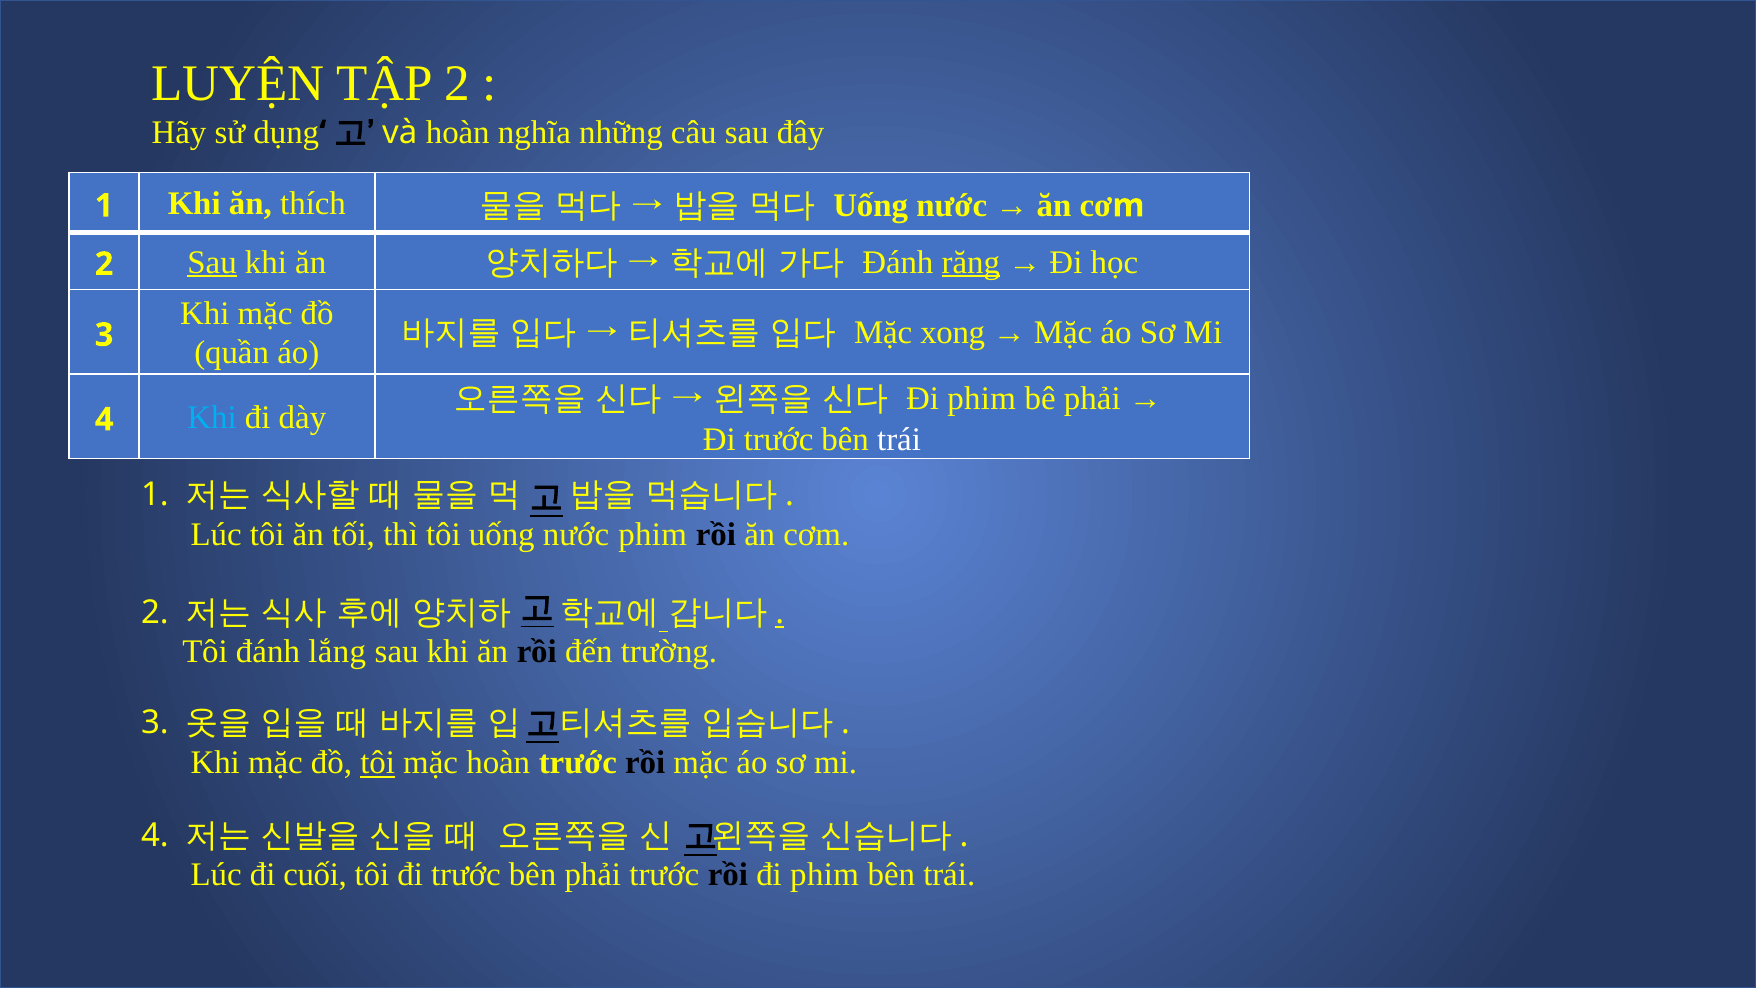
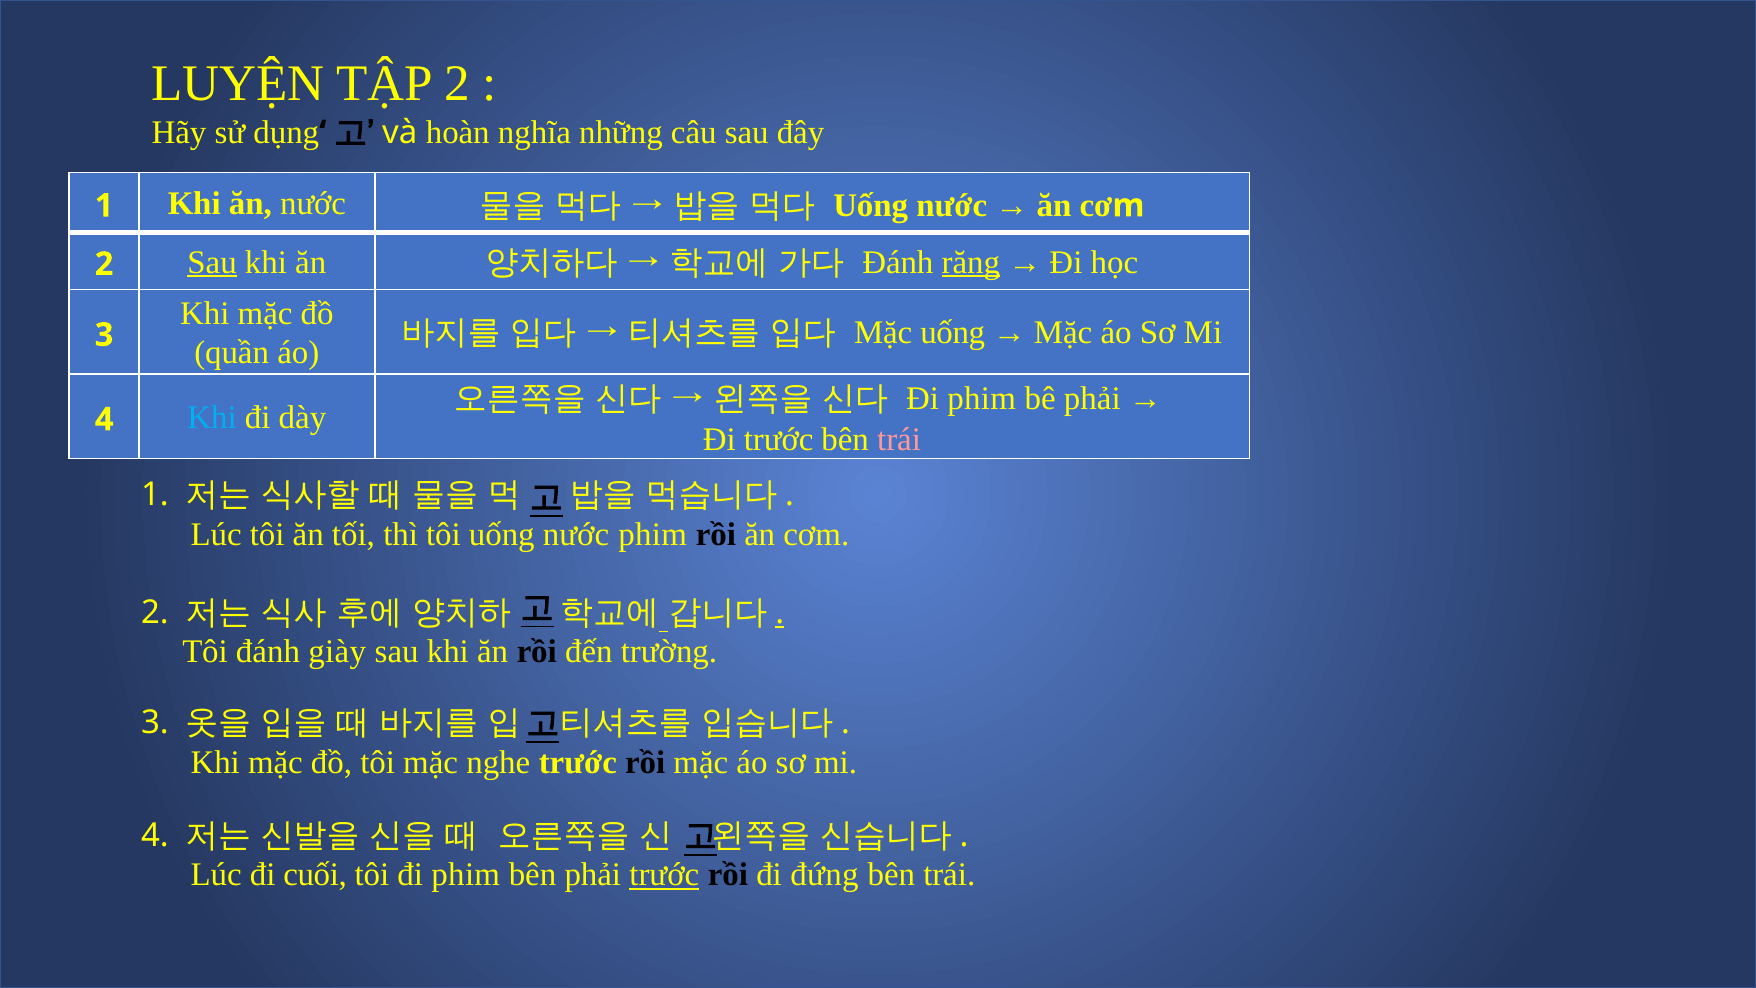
ăn thích: thích -> nước
Mặc xong: xong -> uống
trái at (899, 440) colour: white -> pink
lắng: lắng -> giày
tôi at (378, 762) underline: present -> none
mặc hoàn: hoàn -> nghe
tôi đi trước: trước -> phim
trước at (664, 875) underline: none -> present
rồi đi phim: phim -> đứng
